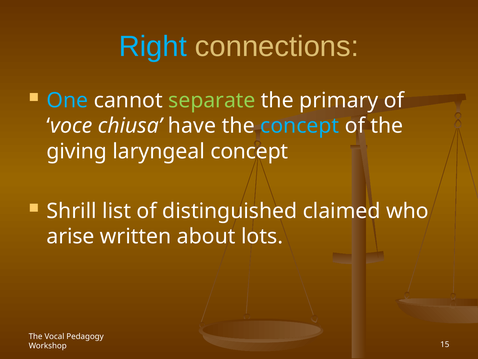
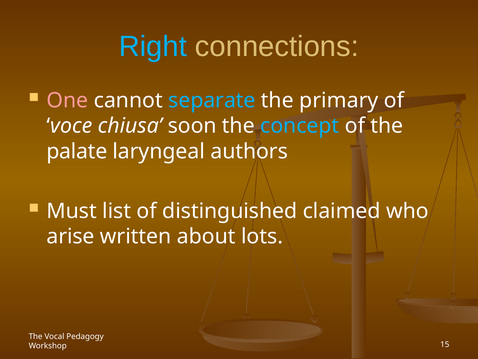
One colour: light blue -> pink
separate colour: light green -> light blue
have: have -> soon
giving: giving -> palate
laryngeal concept: concept -> authors
Shrill: Shrill -> Must
